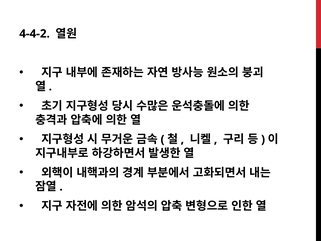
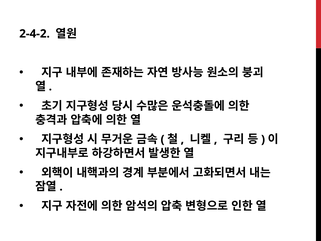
4-4-2: 4-4-2 -> 2-4-2
